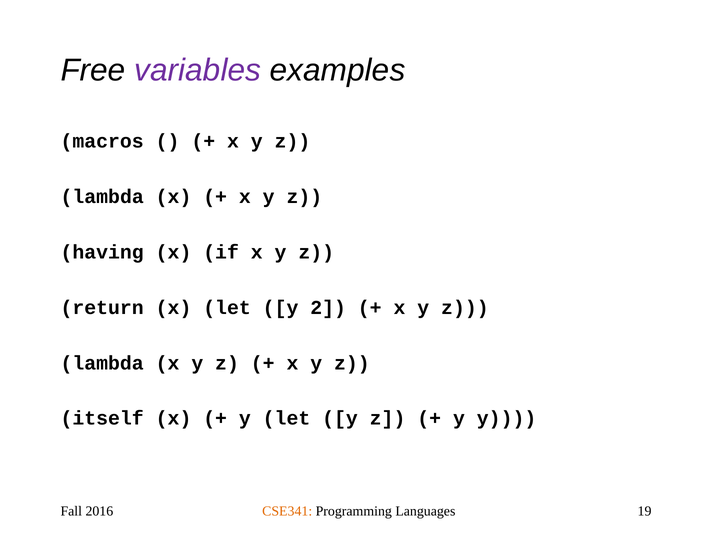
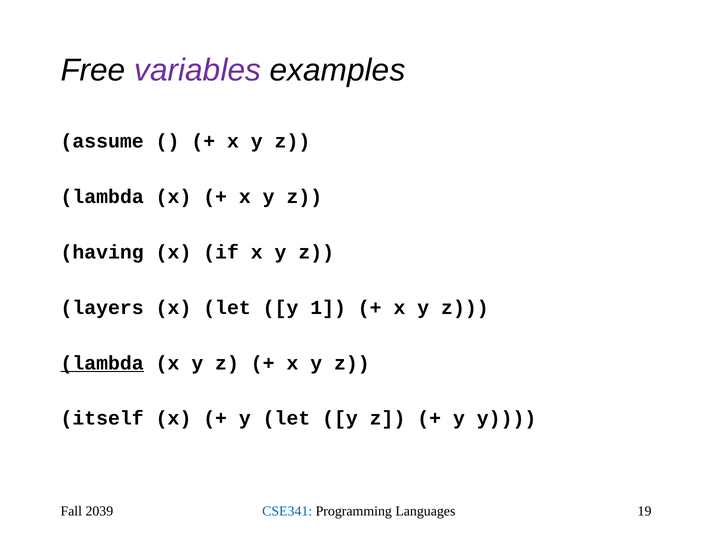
macros: macros -> assume
return: return -> layers
2: 2 -> 1
lambda at (102, 363) underline: none -> present
2016: 2016 -> 2039
CSE341 colour: orange -> blue
